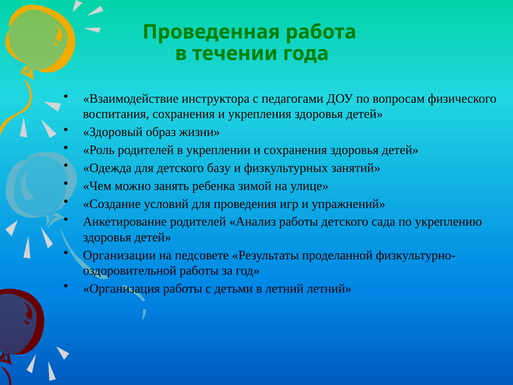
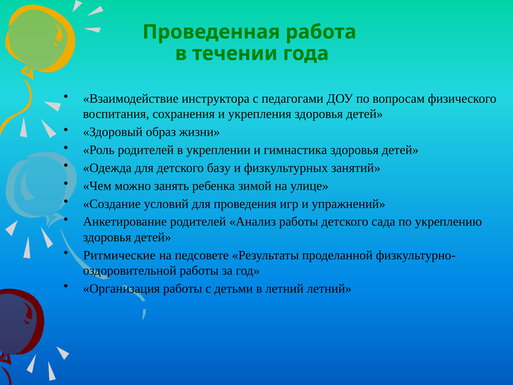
и сохранения: сохранения -> гимнастика
Организации: Организации -> Ритмические
